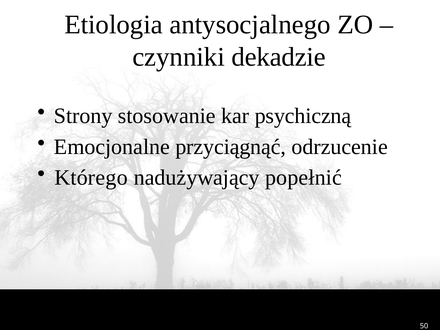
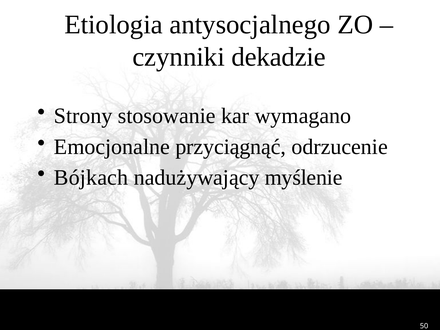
psychiczną: psychiczną -> wymagano
Którego: Którego -> Bójkach
popełnić: popełnić -> myślenie
